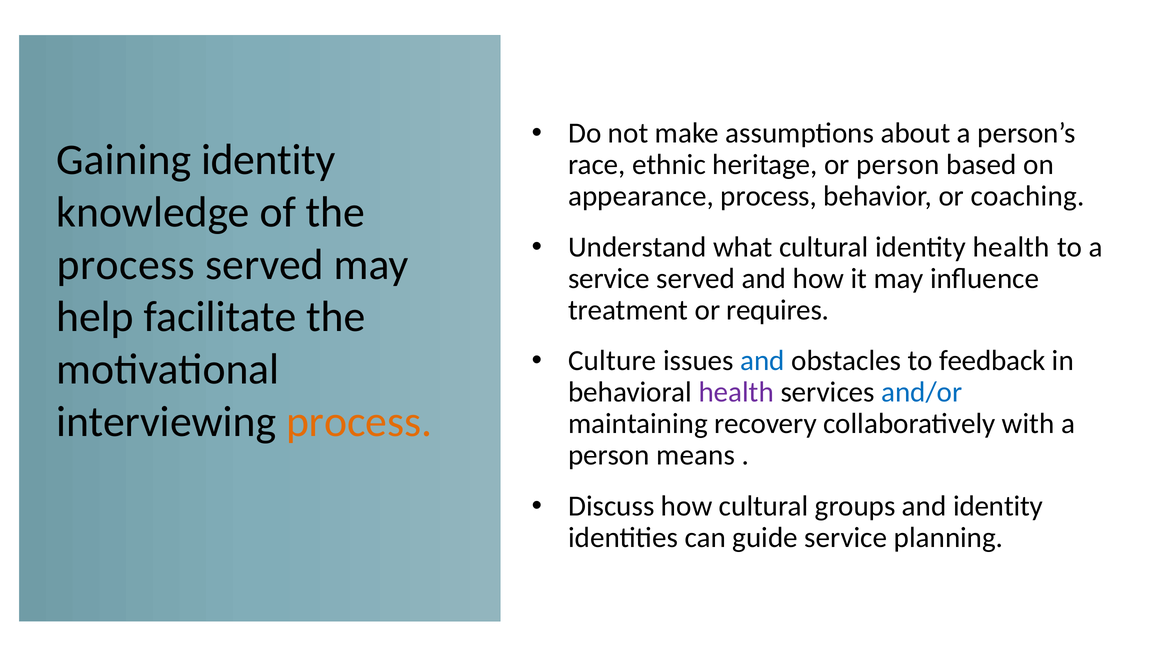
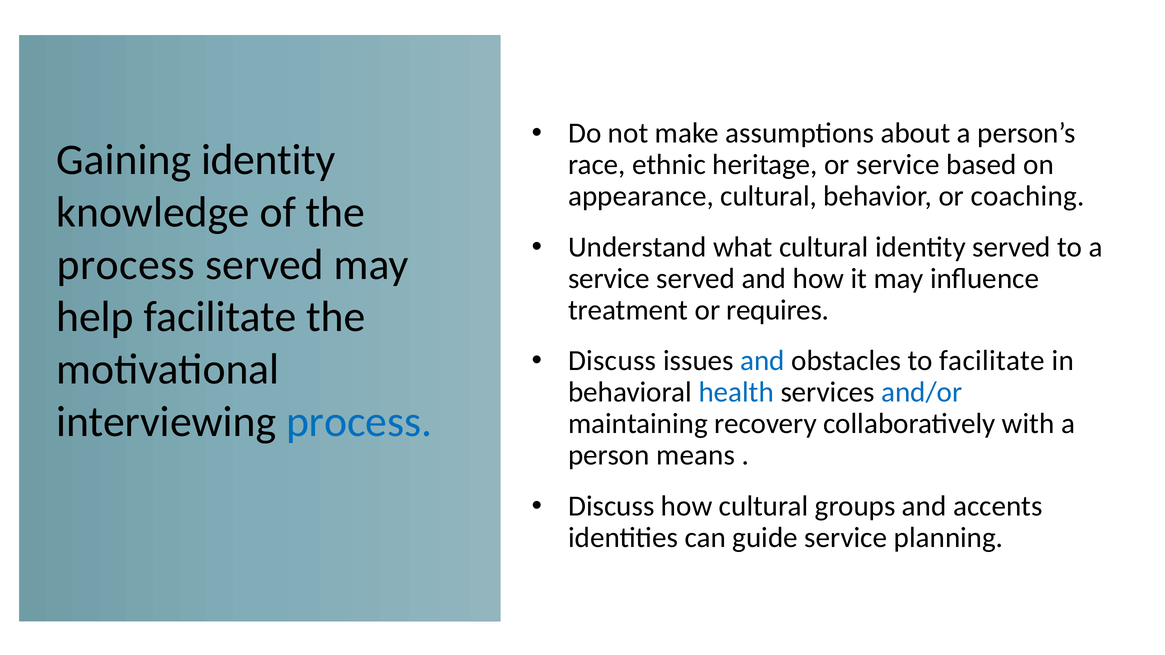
or person: person -> service
appearance process: process -> cultural
identity health: health -> served
Culture at (612, 361): Culture -> Discuss
to feedback: feedback -> facilitate
health at (736, 392) colour: purple -> blue
process at (359, 422) colour: orange -> blue
and identity: identity -> accents
